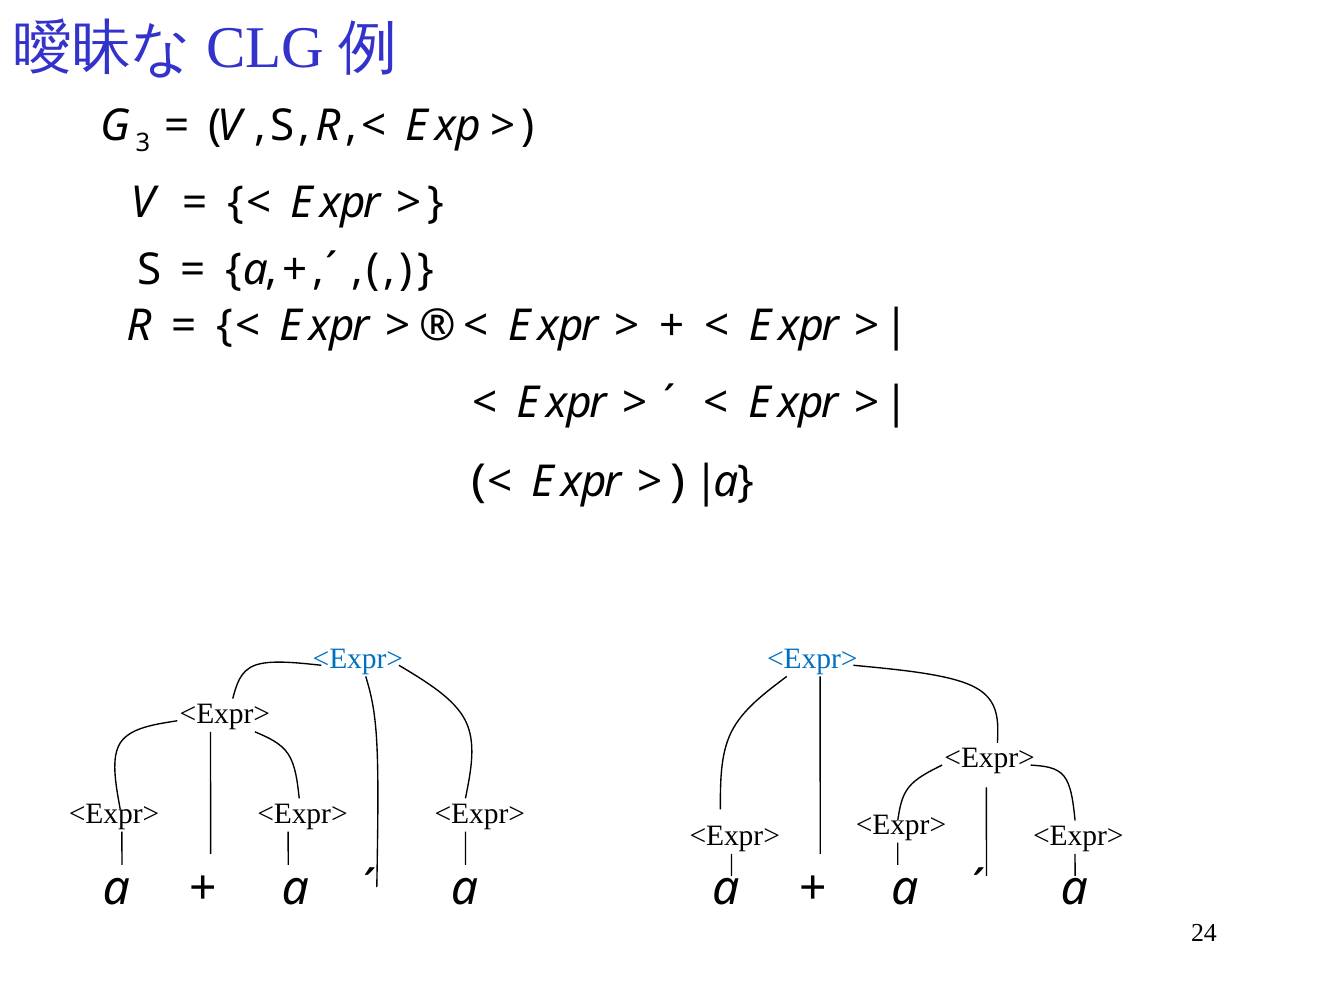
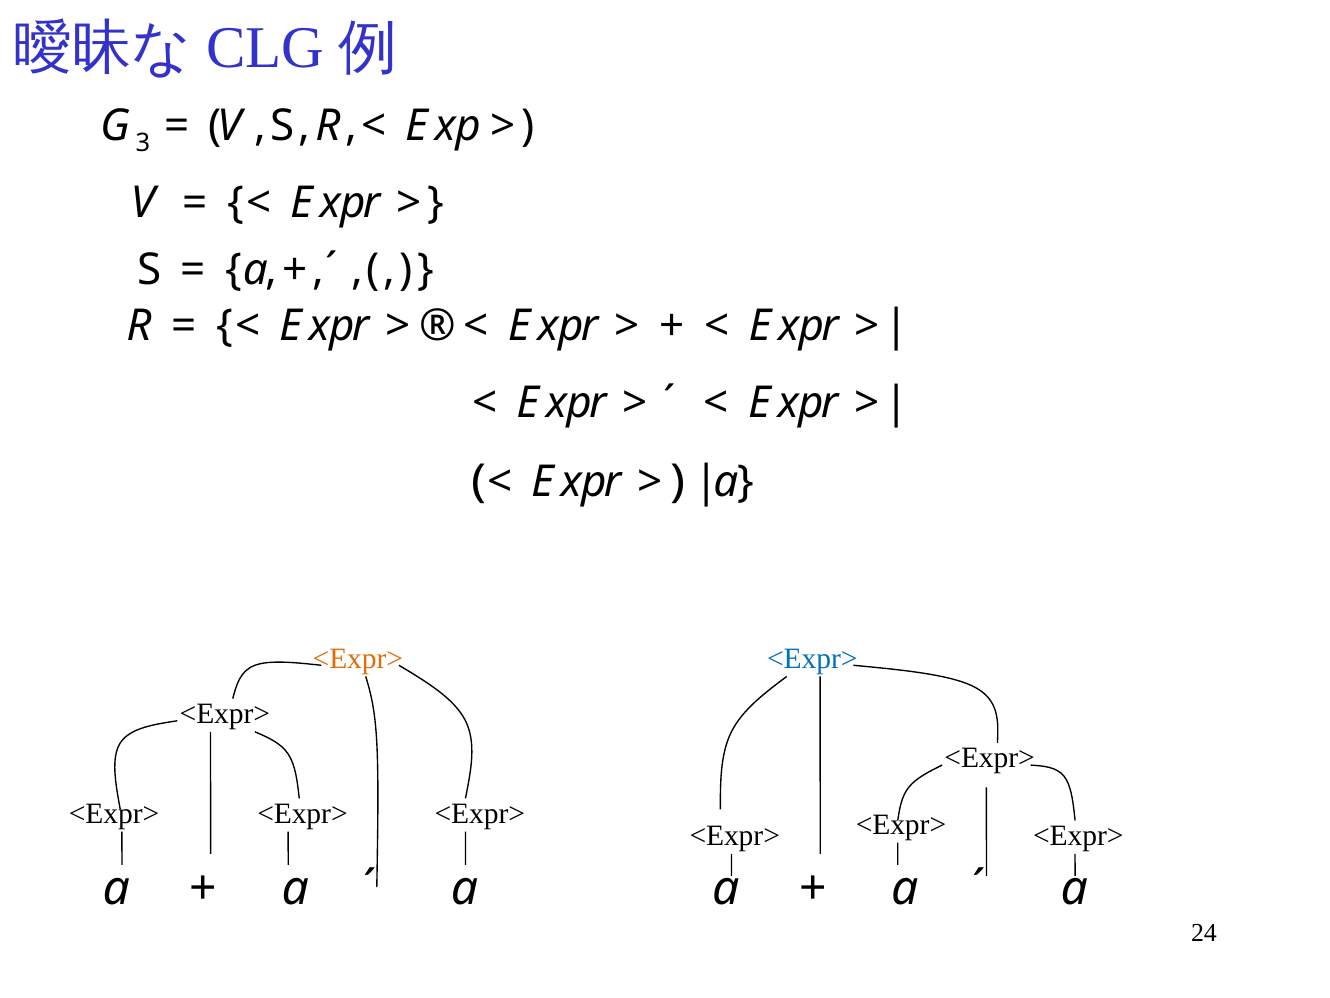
<Expr> at (358, 658) colour: blue -> orange
